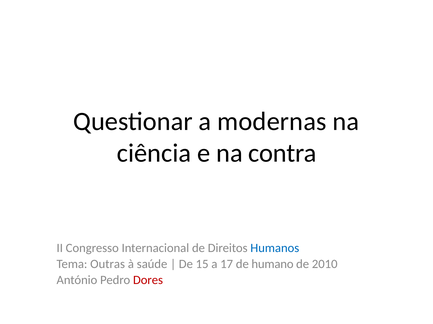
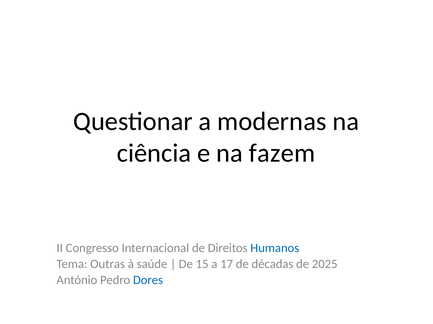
contra: contra -> fazem
humano: humano -> décadas
2010: 2010 -> 2025
Dores colour: red -> blue
